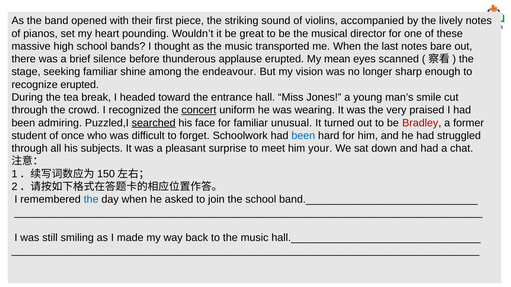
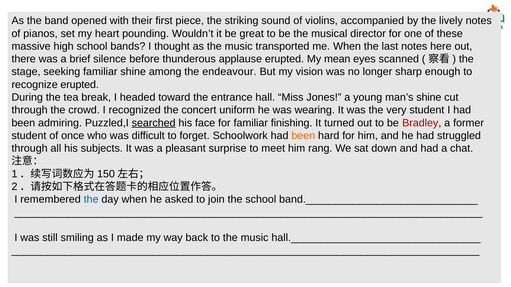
bare: bare -> here
man’s smile: smile -> shine
concert underline: present -> none
very praised: praised -> student
unusual: unusual -> finishing
been at (303, 136) colour: blue -> orange
your: your -> rang
